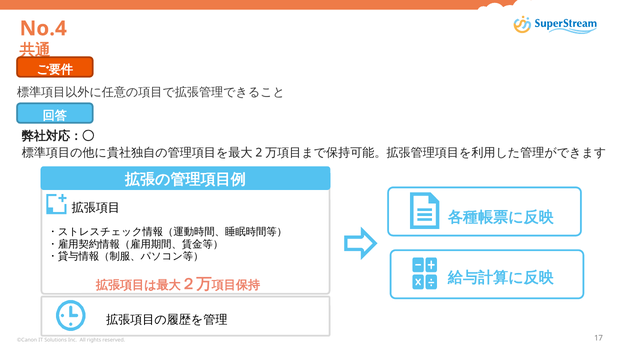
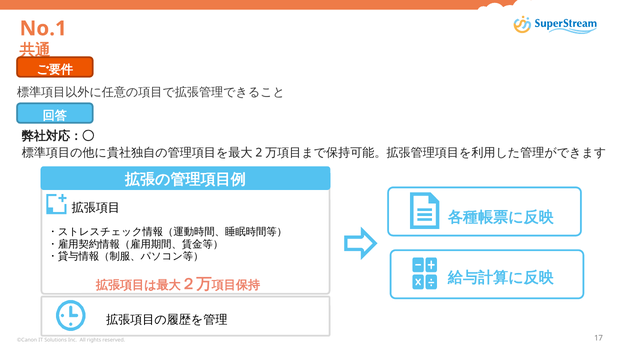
No.4: No.4 -> No.1
